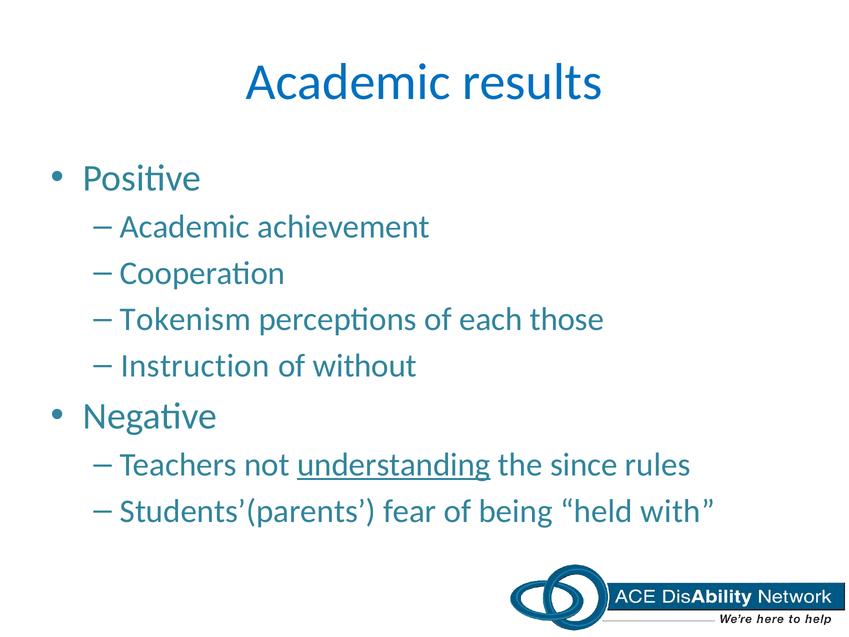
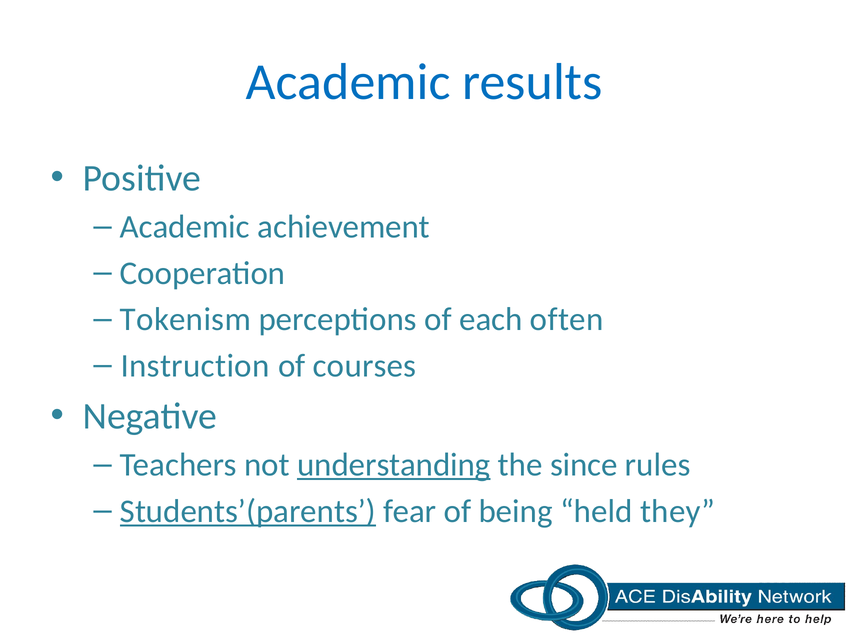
those: those -> often
without: without -> courses
Students’(parents underline: none -> present
with: with -> they
